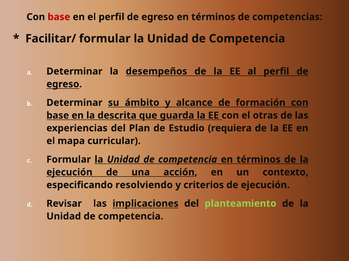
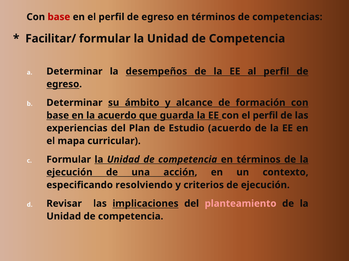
la descrita: descrita -> acuerdo
con el otras: otras -> perfil
Estudio requiera: requiera -> acuerdo
planteamiento colour: light green -> pink
